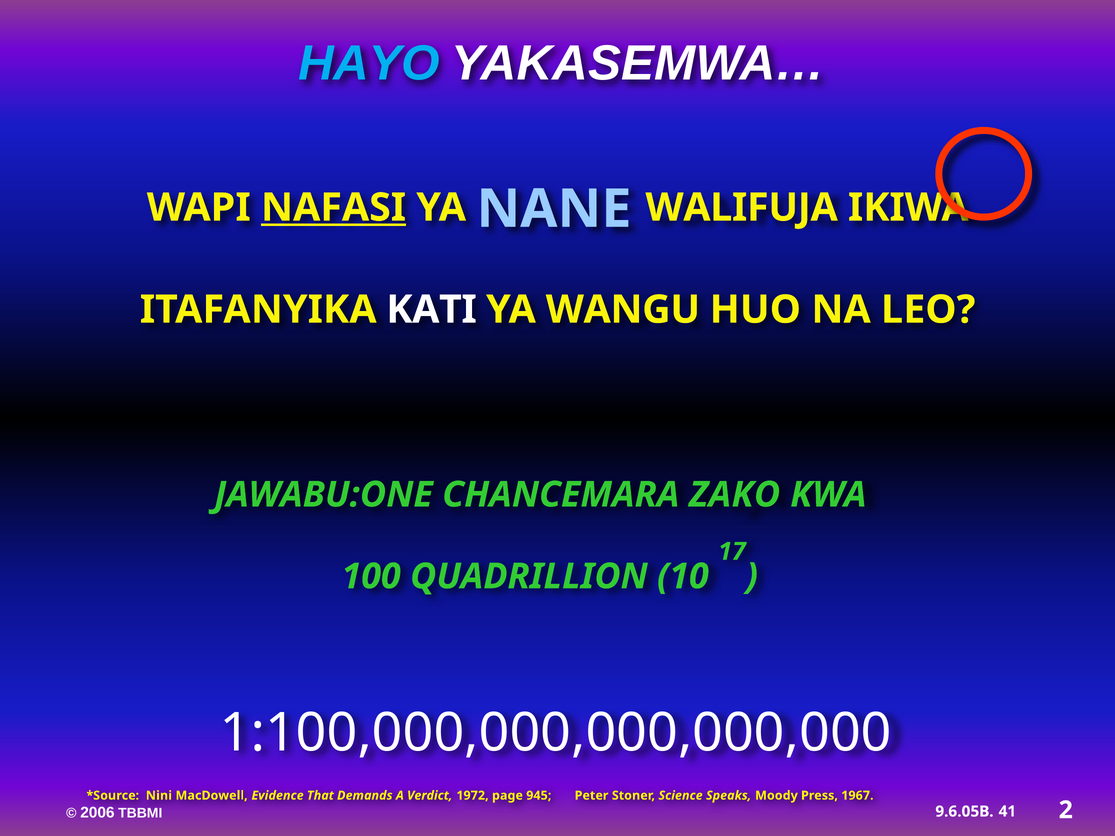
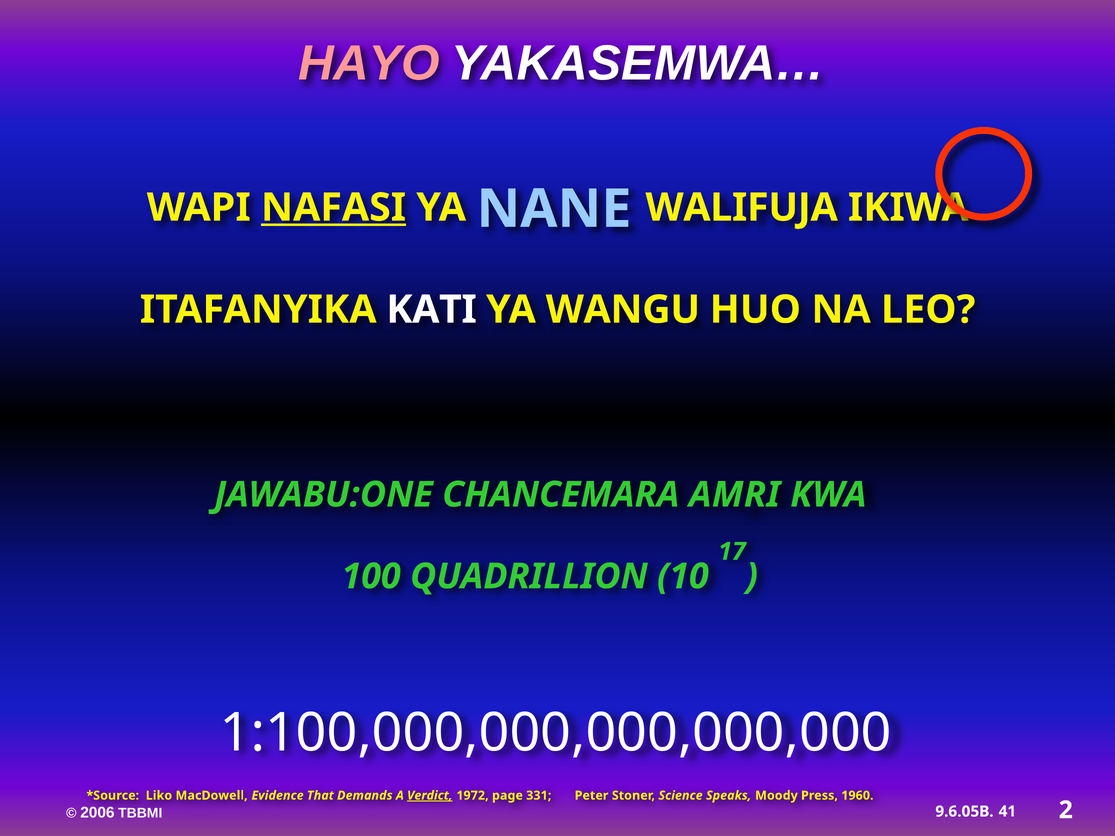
HAYO colour: light blue -> pink
ZAKO: ZAKO -> AMRI
Nini: Nini -> Liko
Verdict underline: none -> present
945: 945 -> 331
1967: 1967 -> 1960
